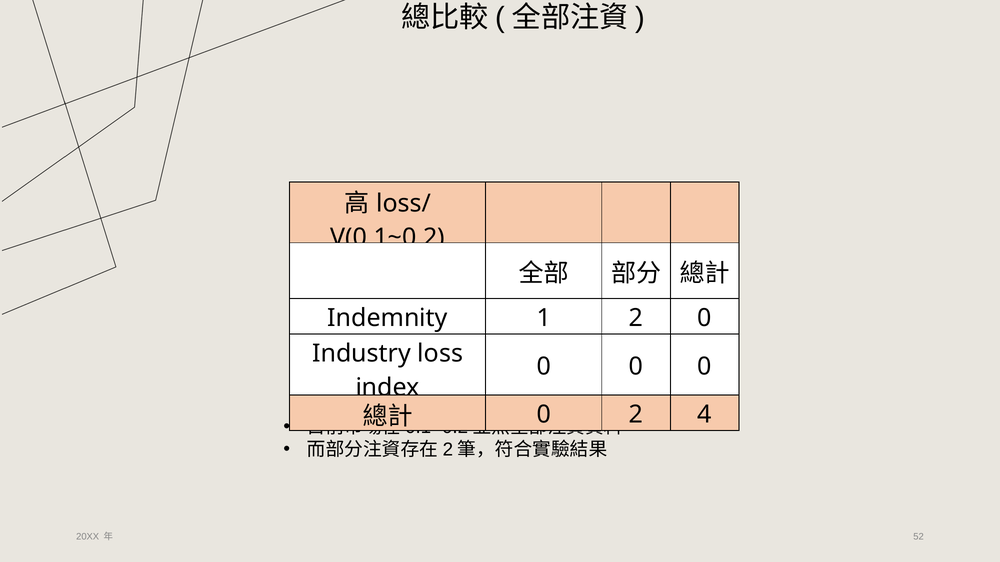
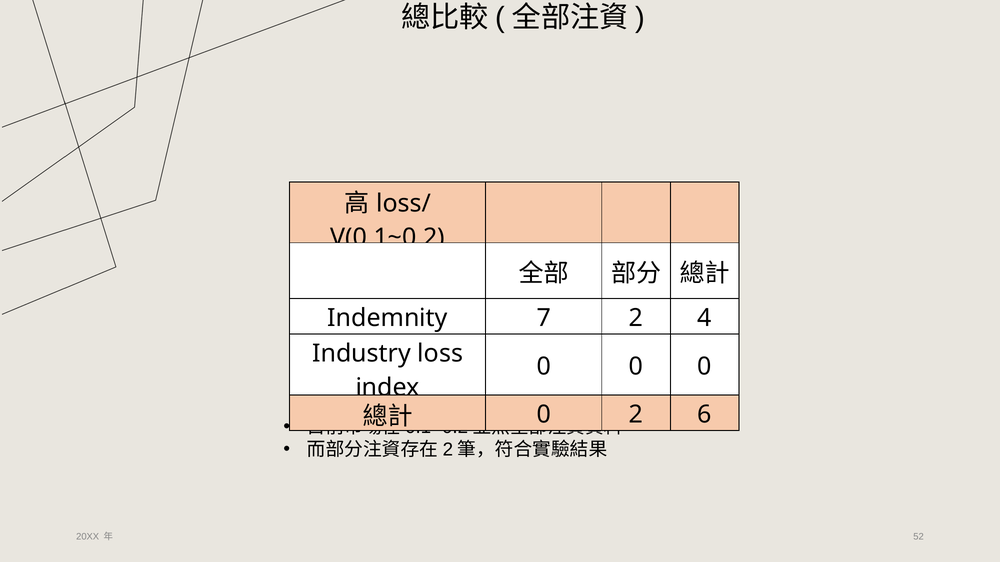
1: 1 -> 7
2 0: 0 -> 4
4: 4 -> 6
